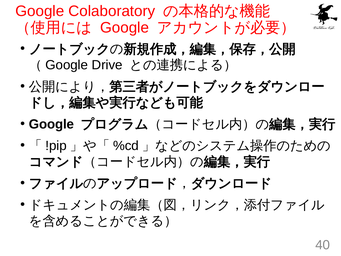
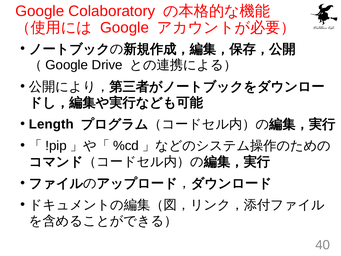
Google at (51, 124): Google -> Length
